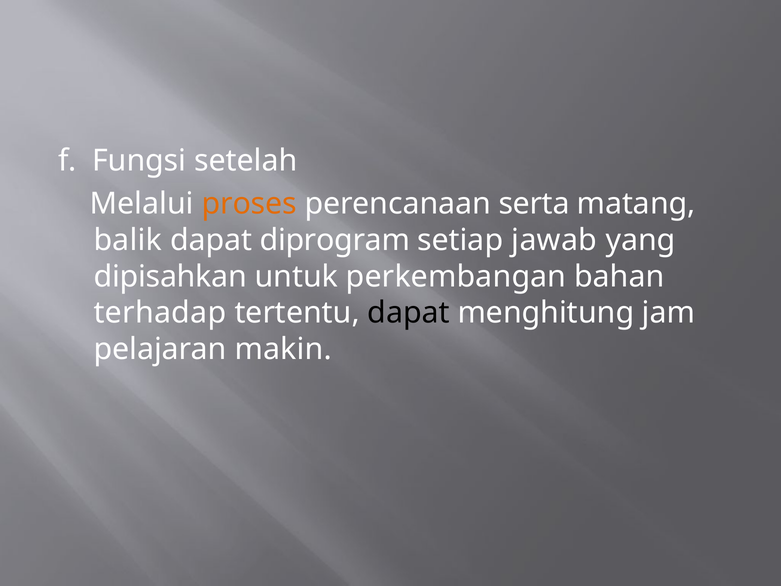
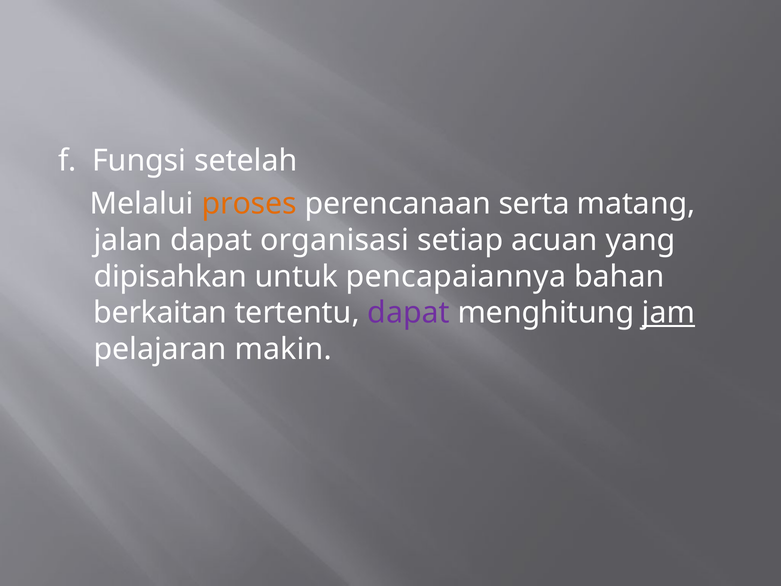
balik: balik -> jalan
diprogram: diprogram -> organisasi
jawab: jawab -> acuan
perkembangan: perkembangan -> pencapaiannya
terhadap: terhadap -> berkaitan
dapat at (409, 313) colour: black -> purple
jam underline: none -> present
